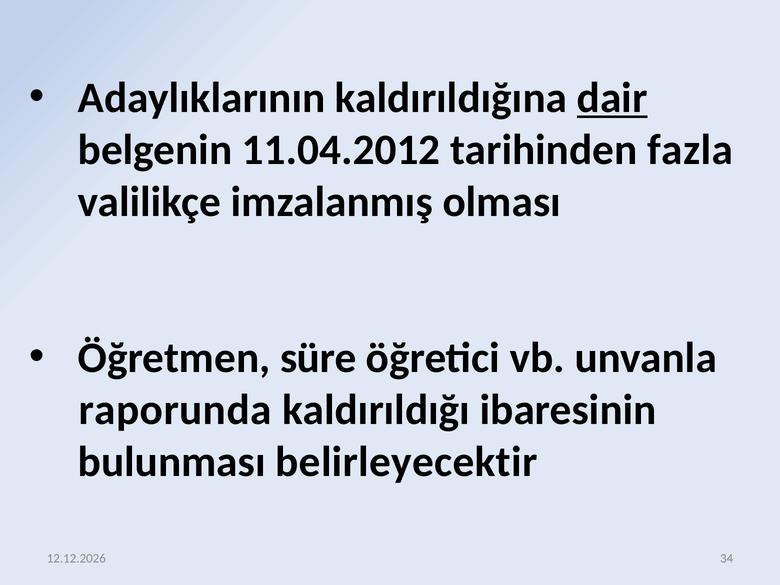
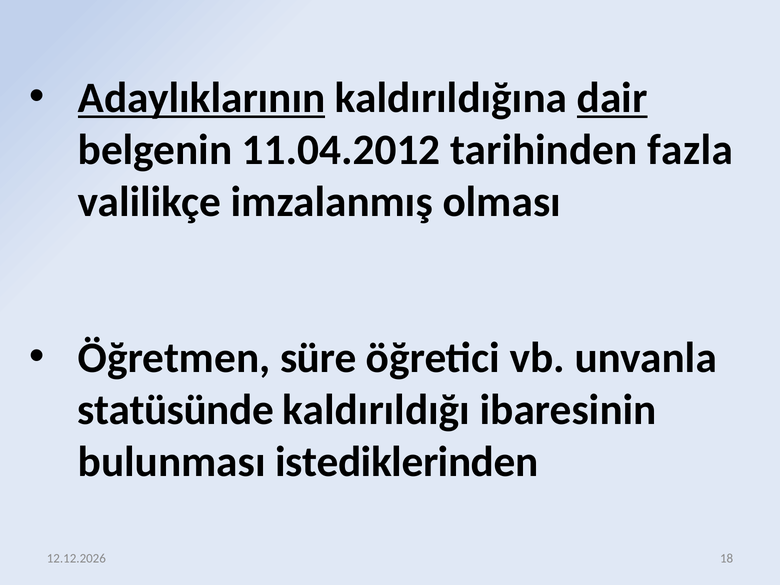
Adaylıklarının underline: none -> present
raporunda: raporunda -> statüsünde
belirleyecektir: belirleyecektir -> istediklerinden
34: 34 -> 18
